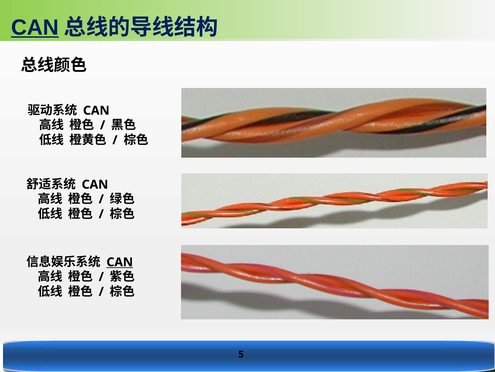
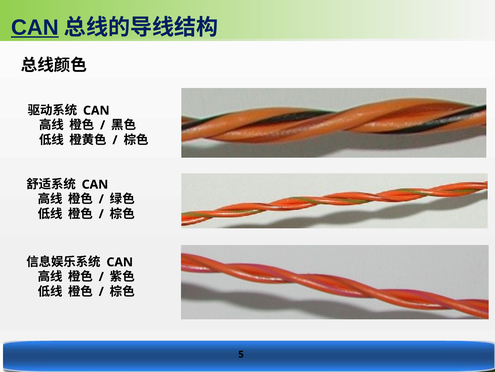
CAN at (120, 262) underline: present -> none
